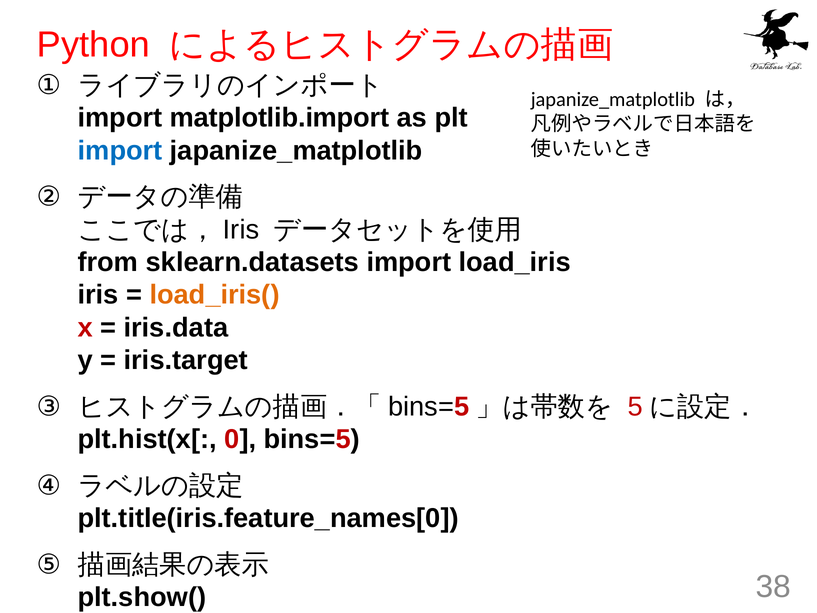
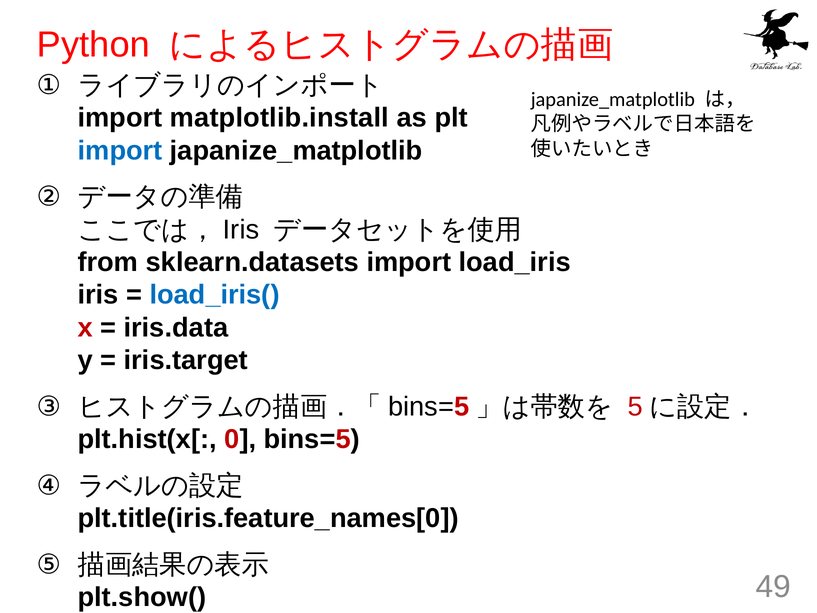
matplotlib.import: matplotlib.import -> matplotlib.install
load_iris( colour: orange -> blue
38: 38 -> 49
